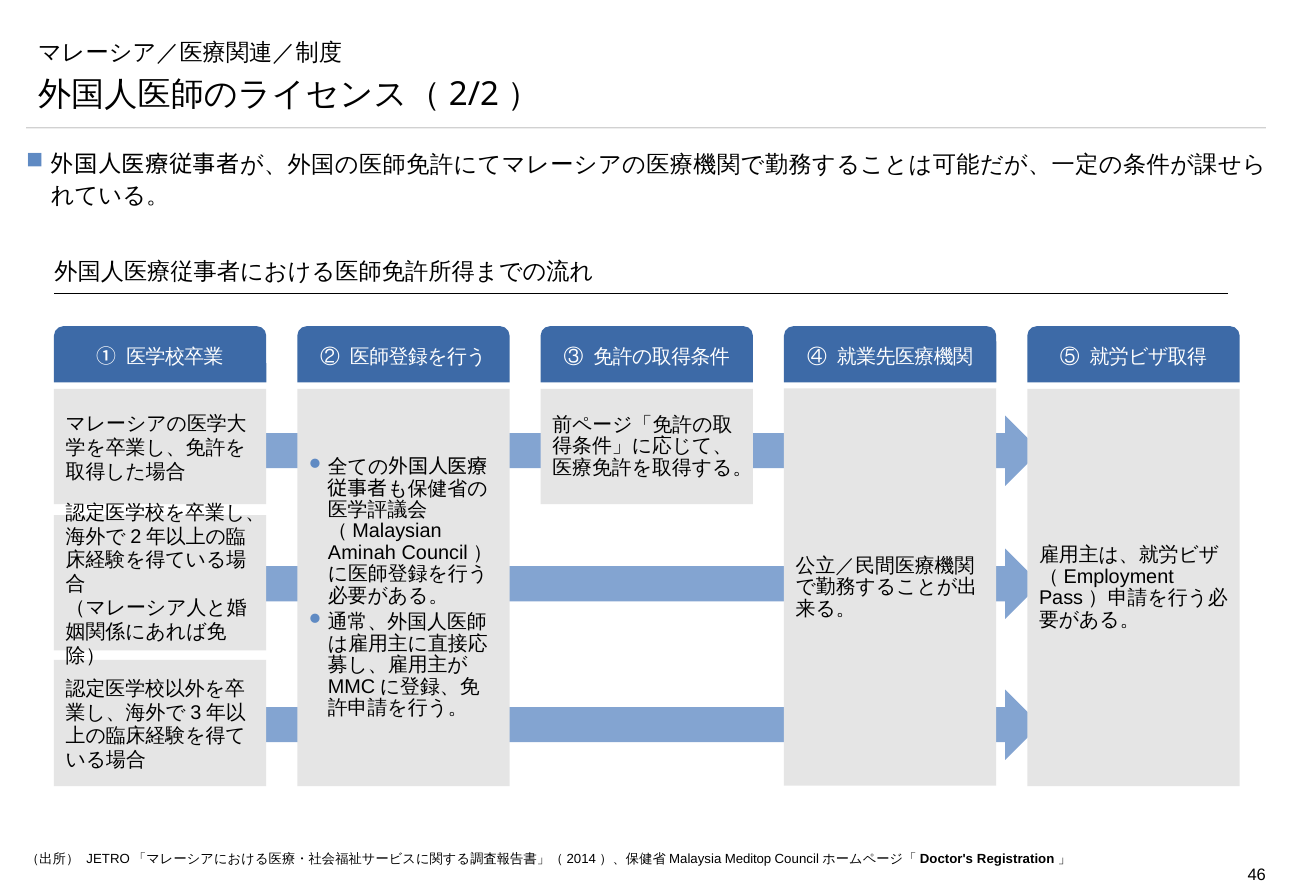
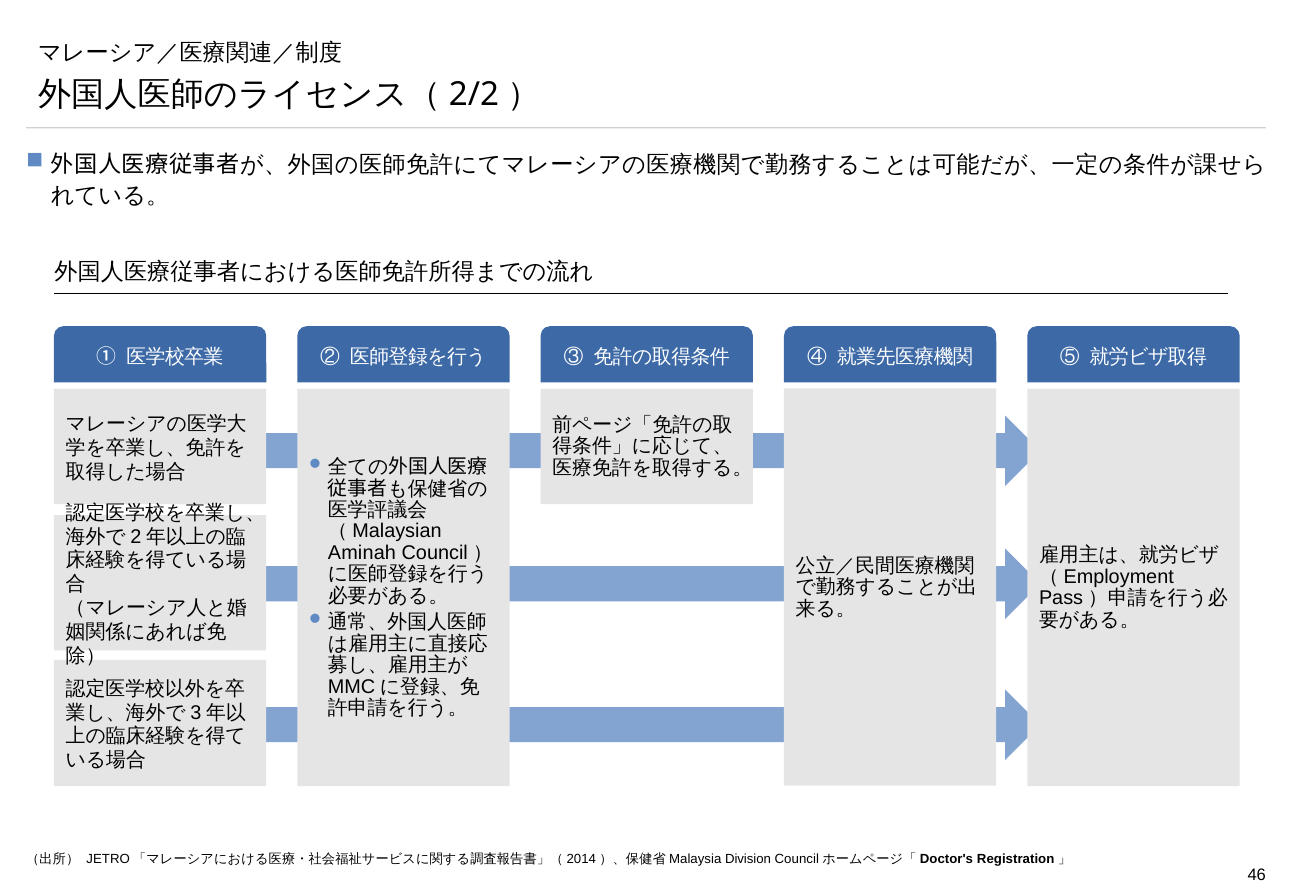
Meditop: Meditop -> Division
